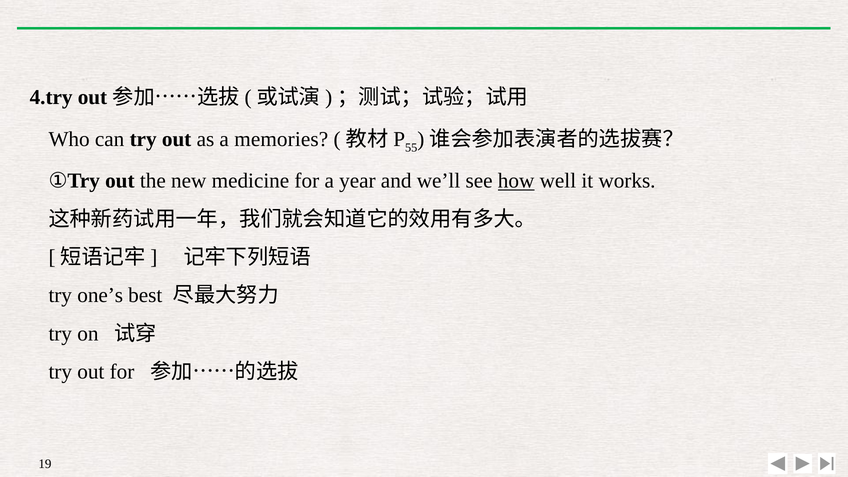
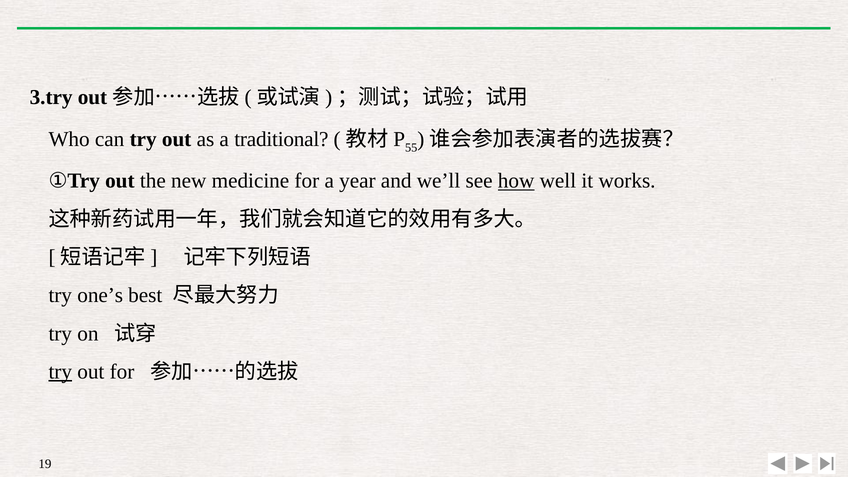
4.try: 4.try -> 3.try
memories: memories -> traditional
try at (60, 372) underline: none -> present
